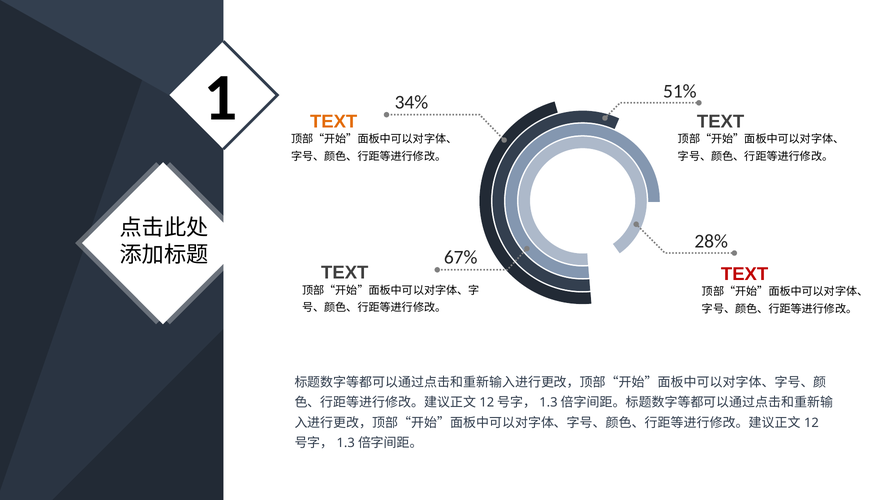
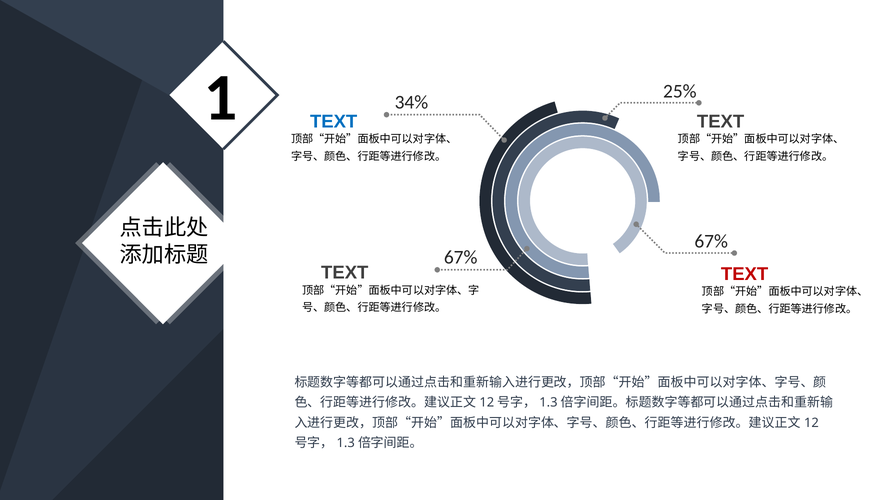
51%: 51% -> 25%
TEXT at (334, 121) colour: orange -> blue
28% at (711, 241): 28% -> 67%
